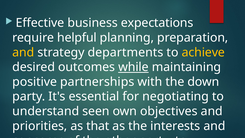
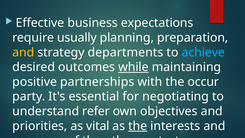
helpful: helpful -> usually
achieve colour: yellow -> light blue
down: down -> occur
seen: seen -> refer
that: that -> vital
the at (138, 126) underline: none -> present
